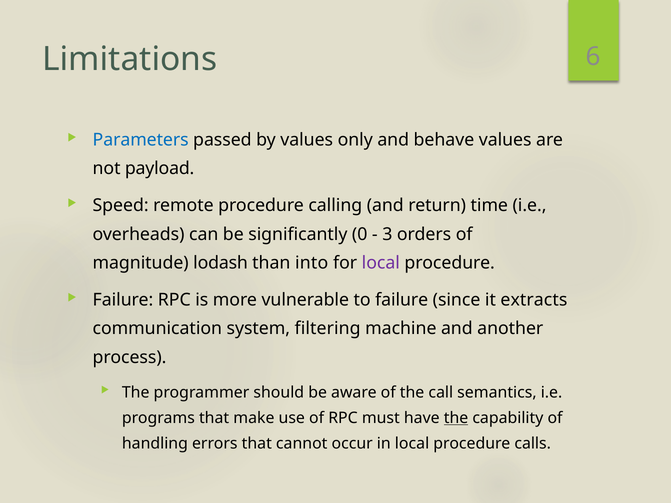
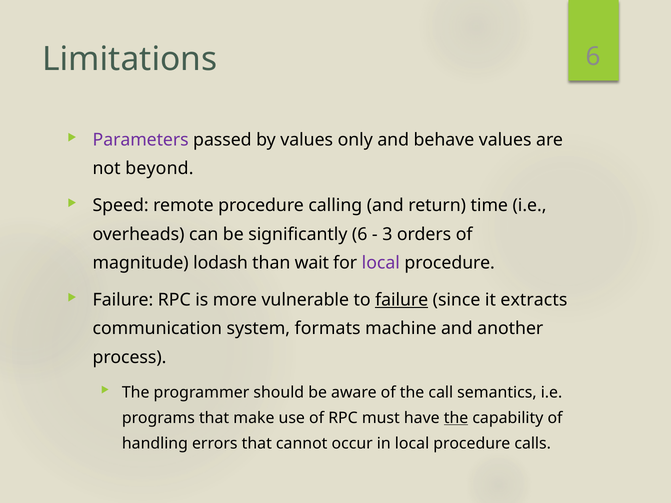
Parameters colour: blue -> purple
payload: payload -> beyond
significantly 0: 0 -> 6
into: into -> wait
failure at (402, 300) underline: none -> present
filtering: filtering -> formats
